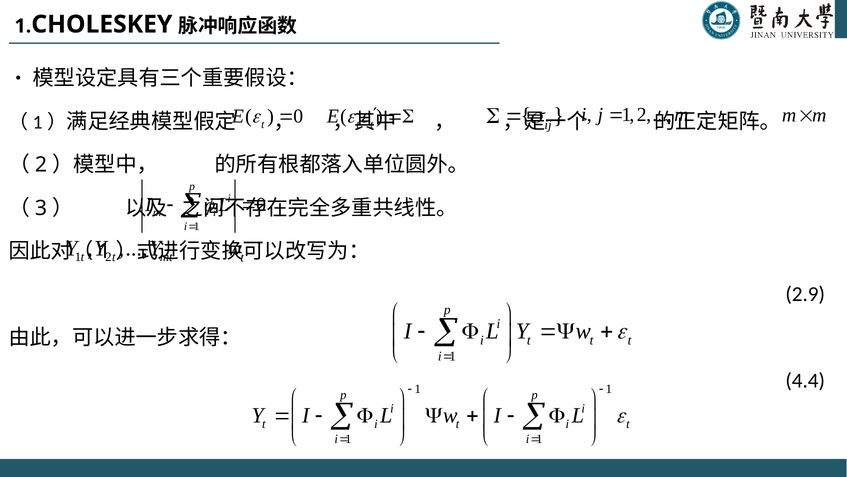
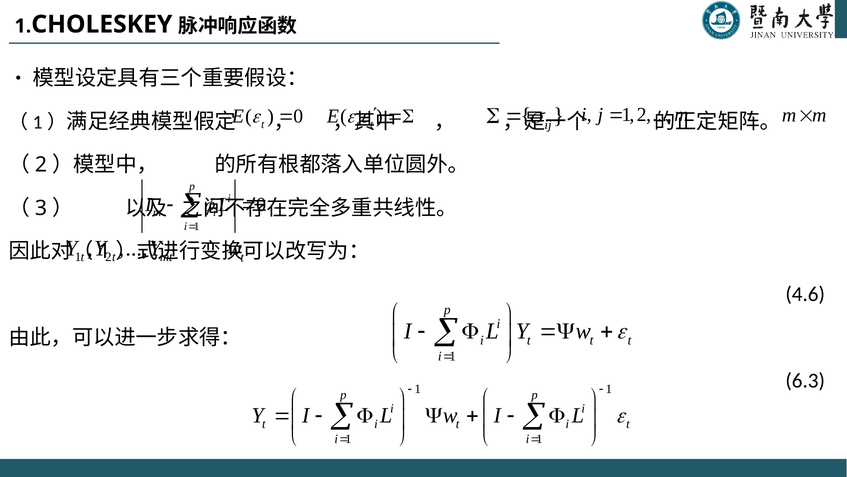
2.9: 2.9 -> 4.6
4.4: 4.4 -> 6.3
